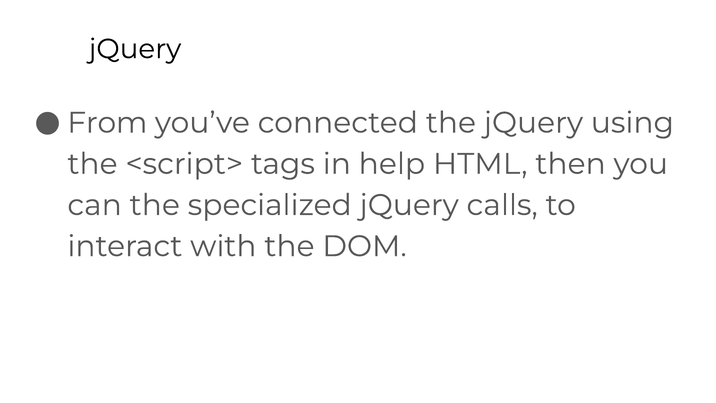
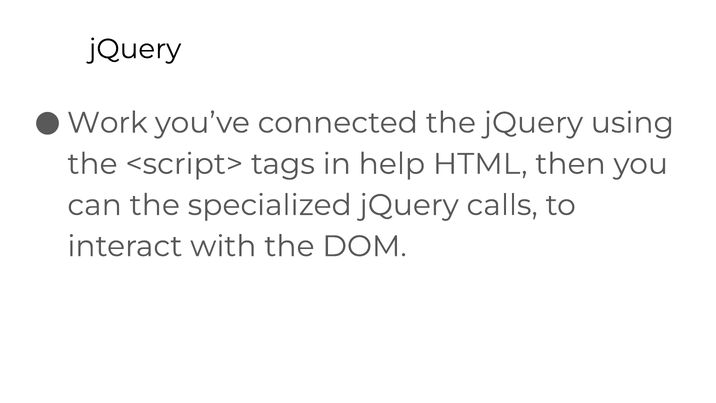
From: From -> Work
